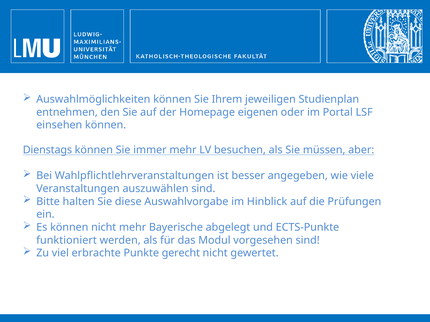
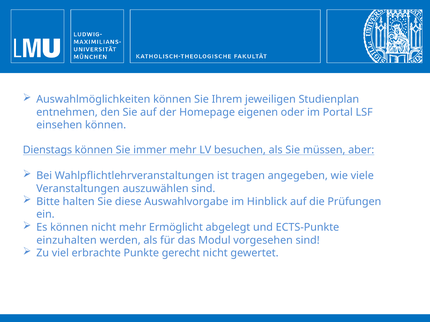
besser: besser -> tragen
Bayerische: Bayerische -> Ermöglicht
funktioniert: funktioniert -> einzuhalten
